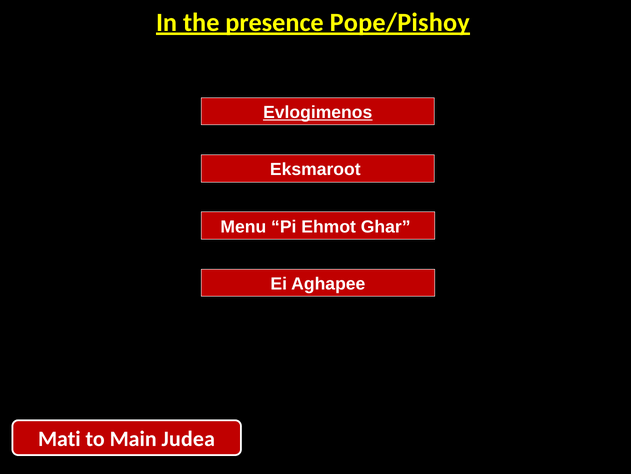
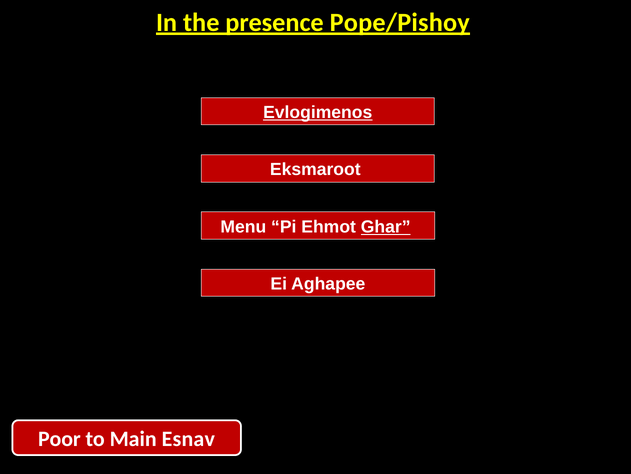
Ghar underline: none -> present
Mati: Mati -> Poor
Judea: Judea -> Esnav
